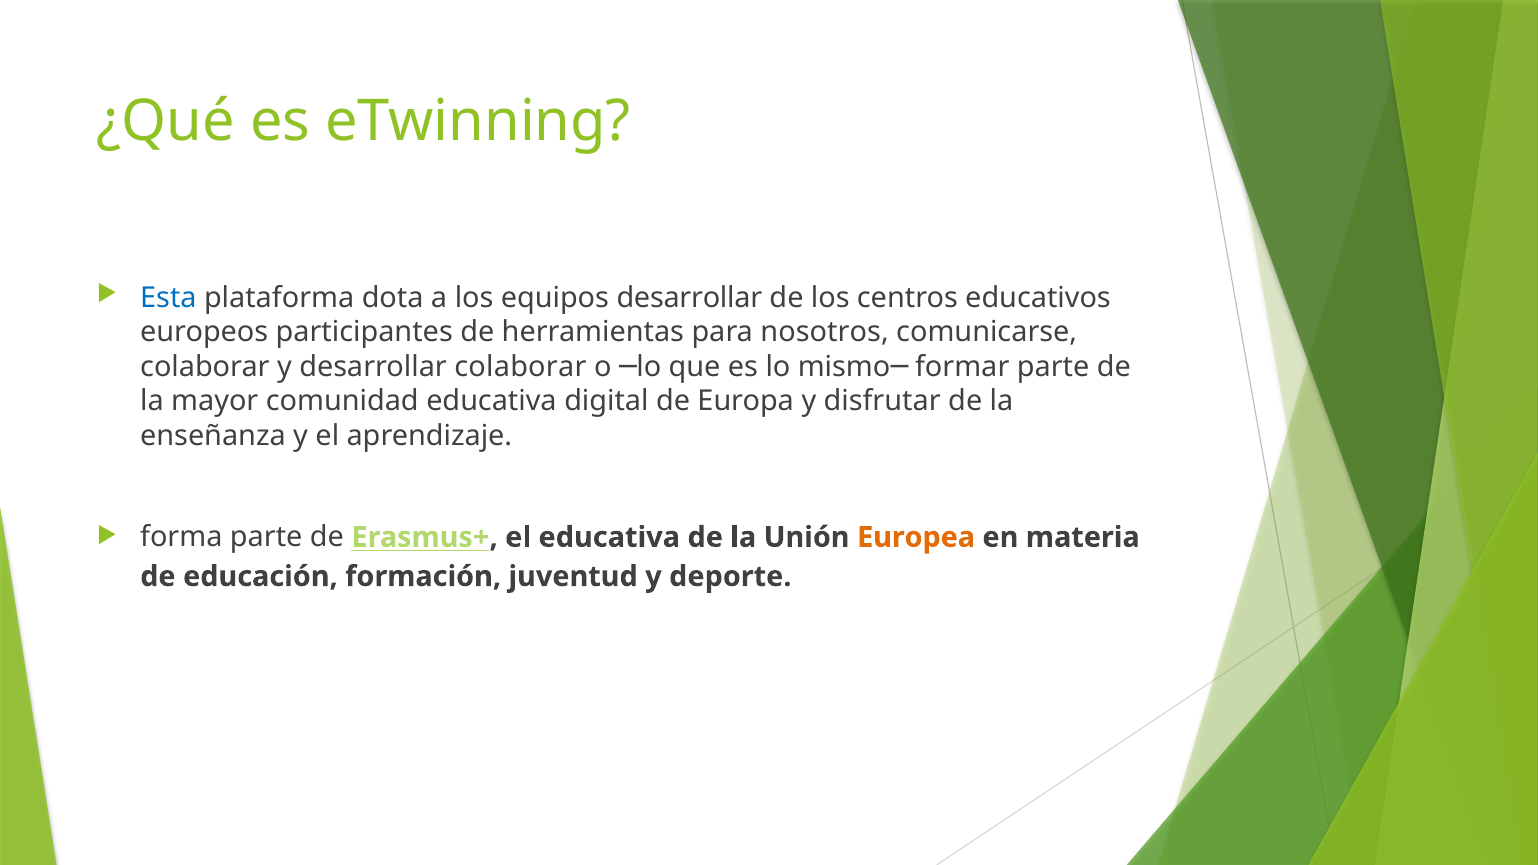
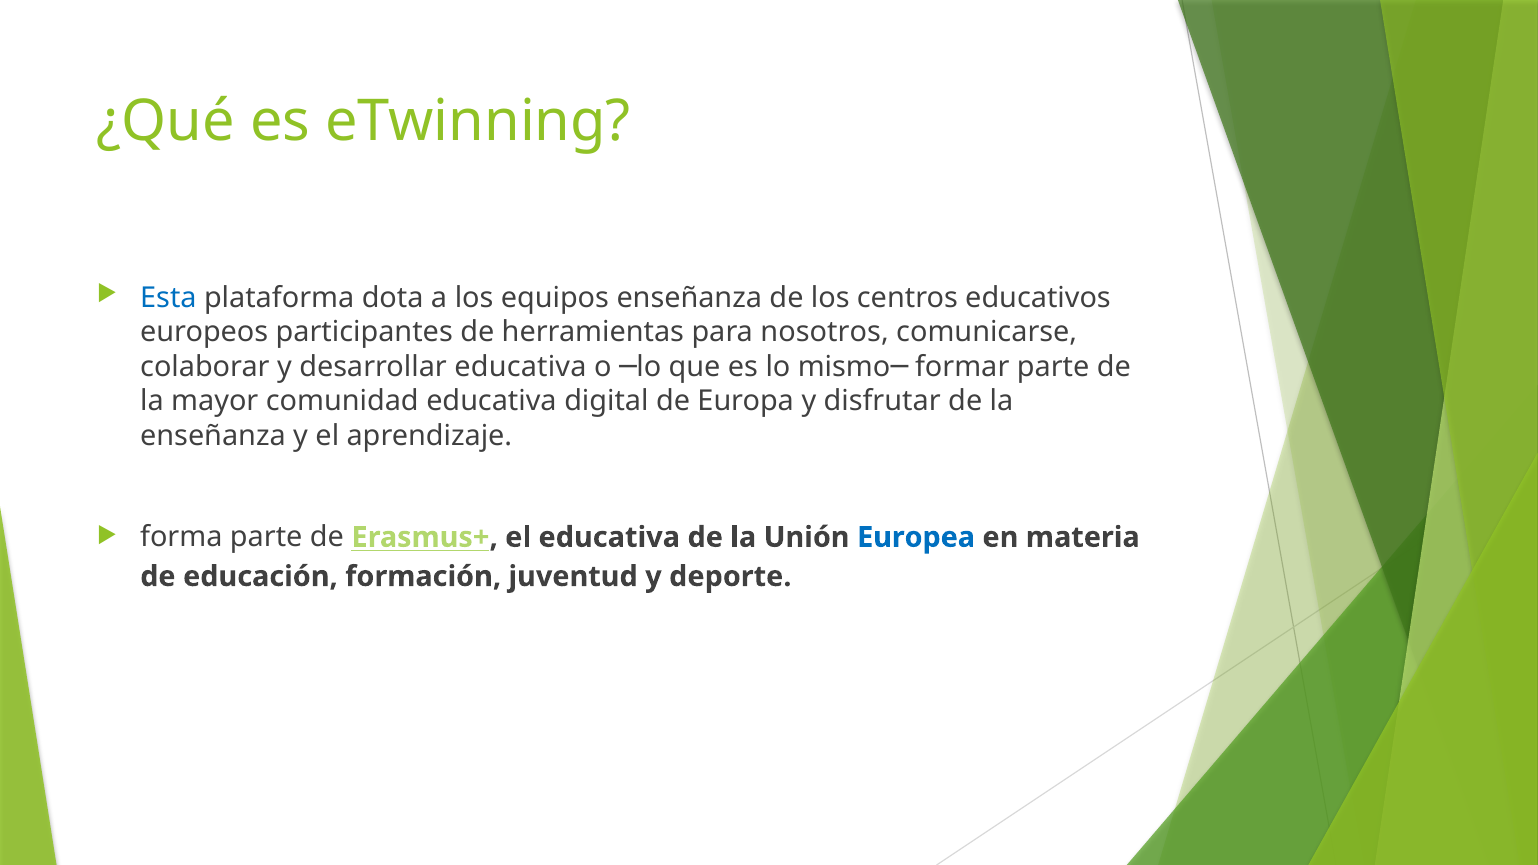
equipos desarrollar: desarrollar -> enseñanza
desarrollar colaborar: colaborar -> educativa
Europea colour: orange -> blue
